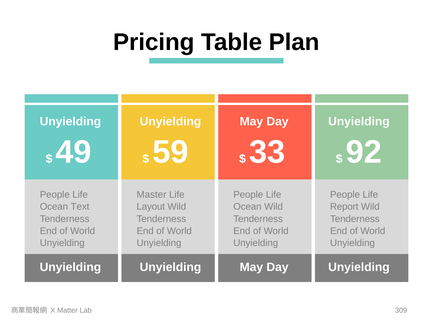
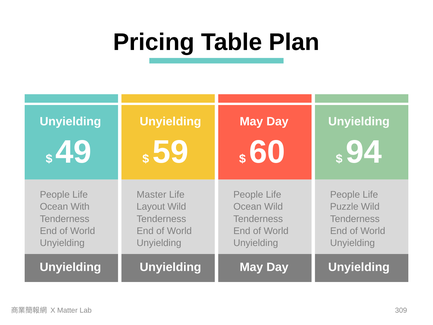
33: 33 -> 60
92: 92 -> 94
Text: Text -> With
Report: Report -> Puzzle
